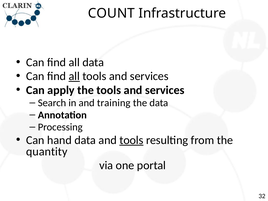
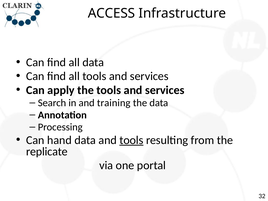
COUNT: COUNT -> ACCESS
all at (74, 76) underline: present -> none
quantity: quantity -> replicate
